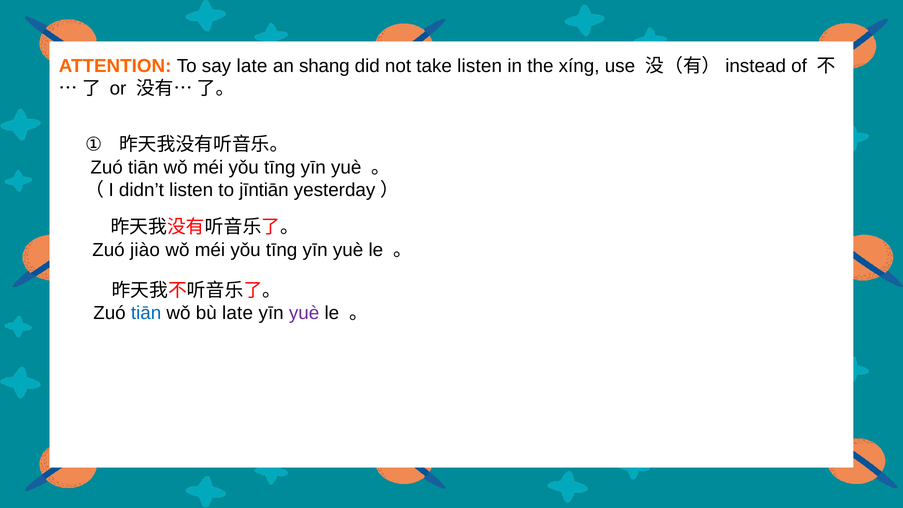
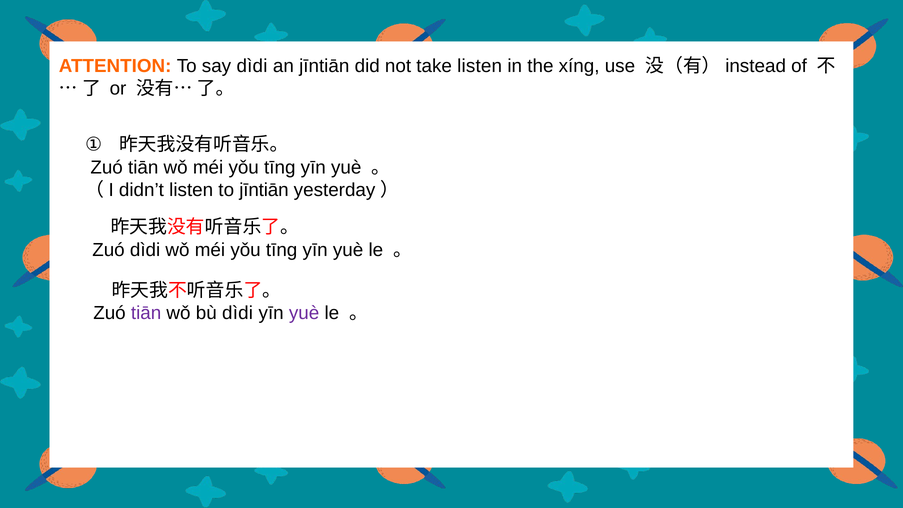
say late: late -> dìdi
an shang: shang -> jīntiān
Zuó jiào: jiào -> dìdi
tiān at (146, 313) colour: blue -> purple
bù late: late -> dìdi
